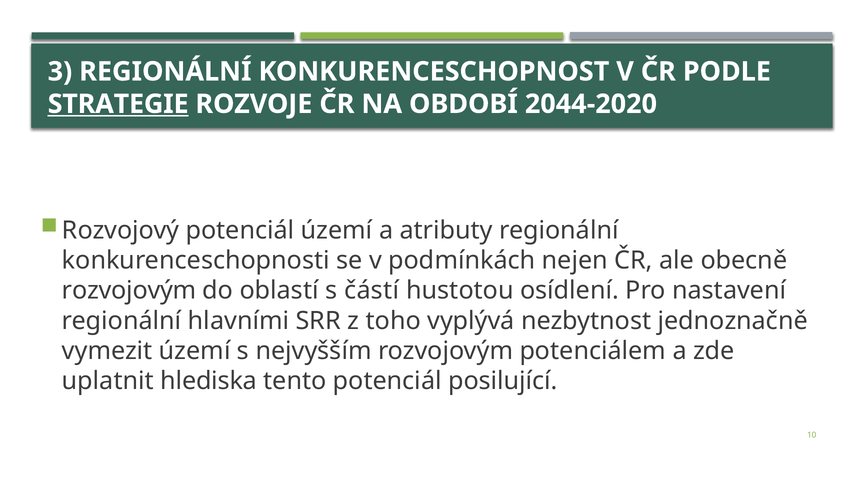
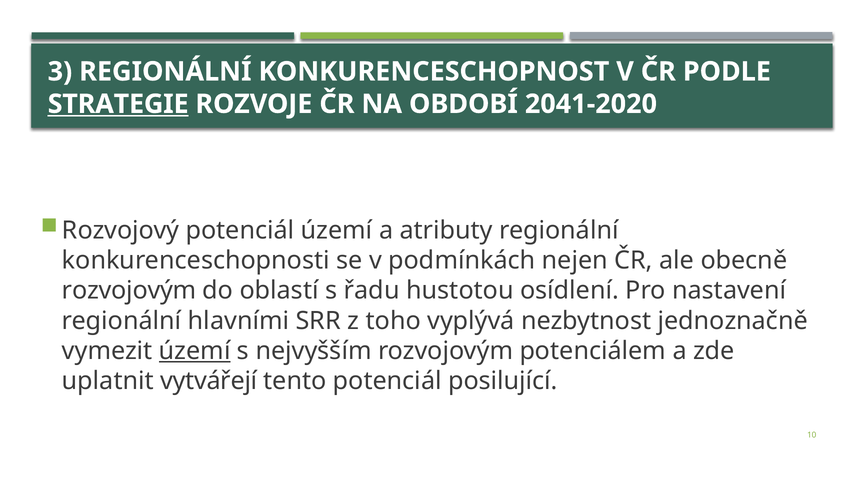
2044-2020: 2044-2020 -> 2041-2020
částí: částí -> řadu
území at (195, 351) underline: none -> present
hlediska: hlediska -> vytvářejí
